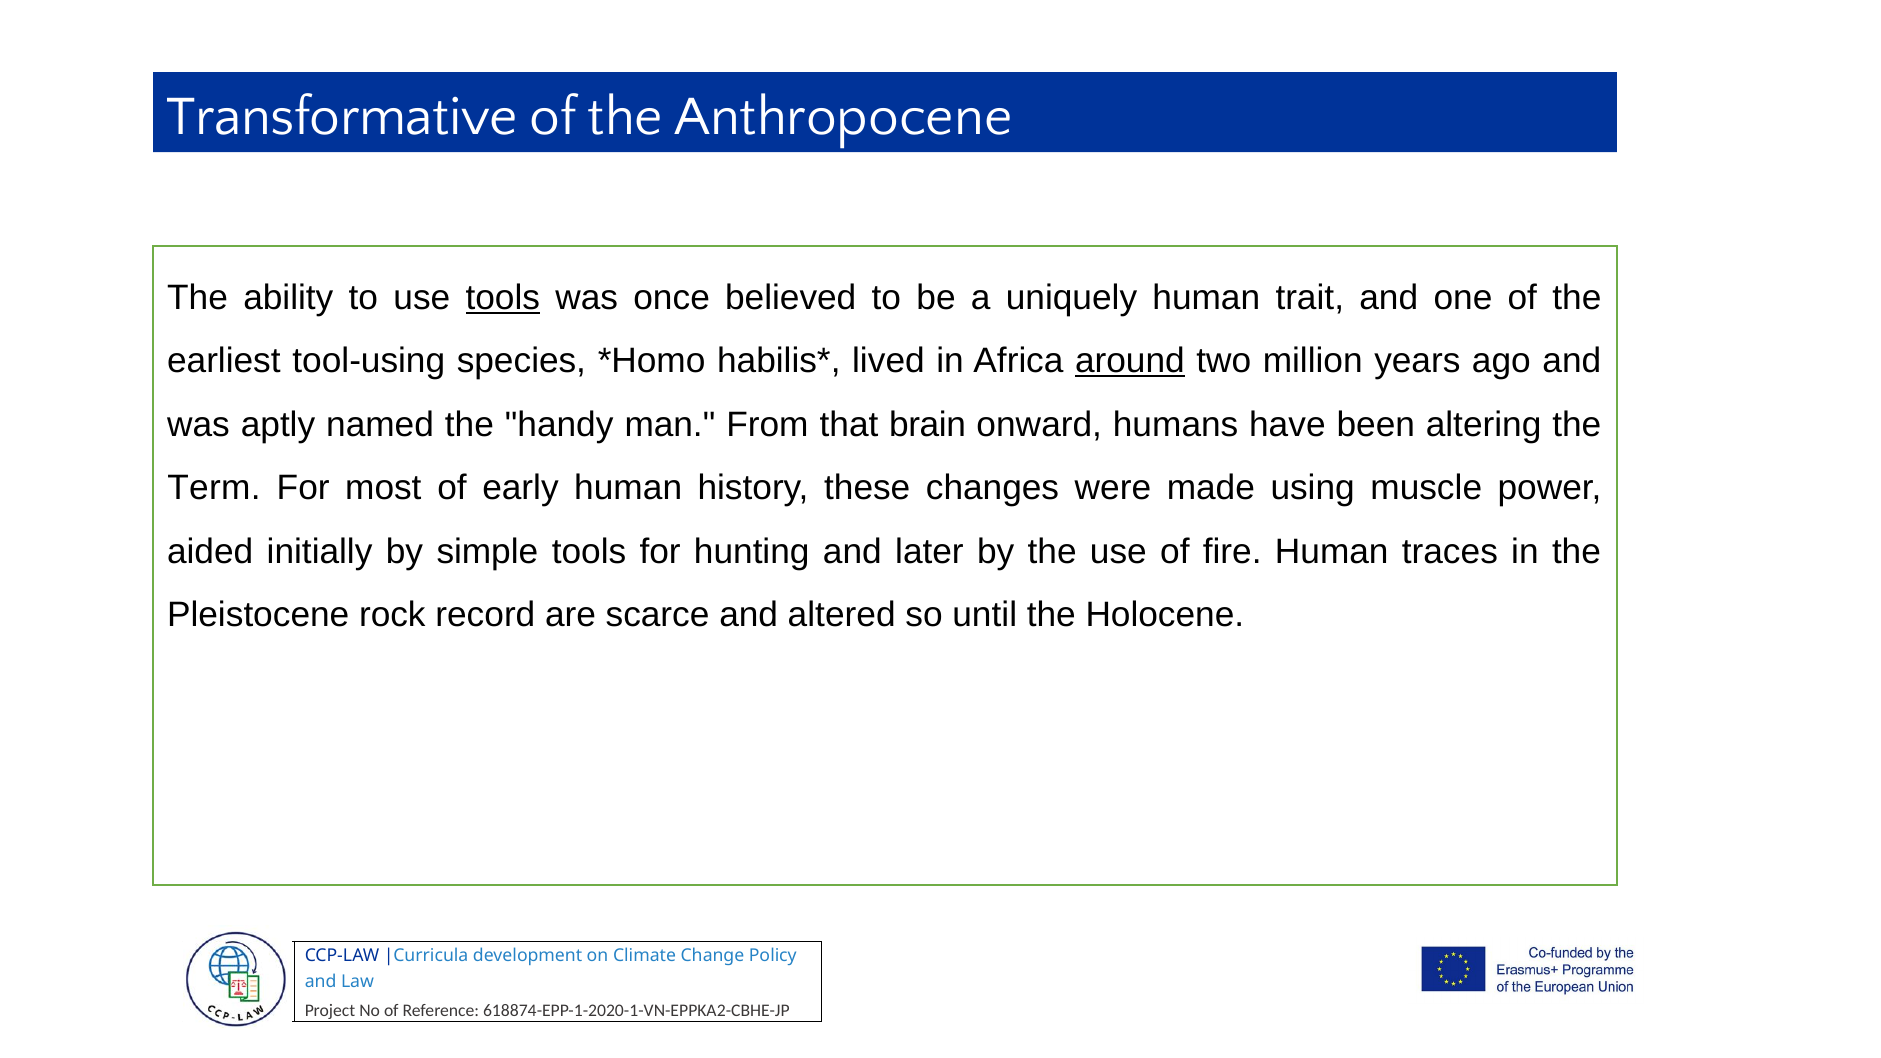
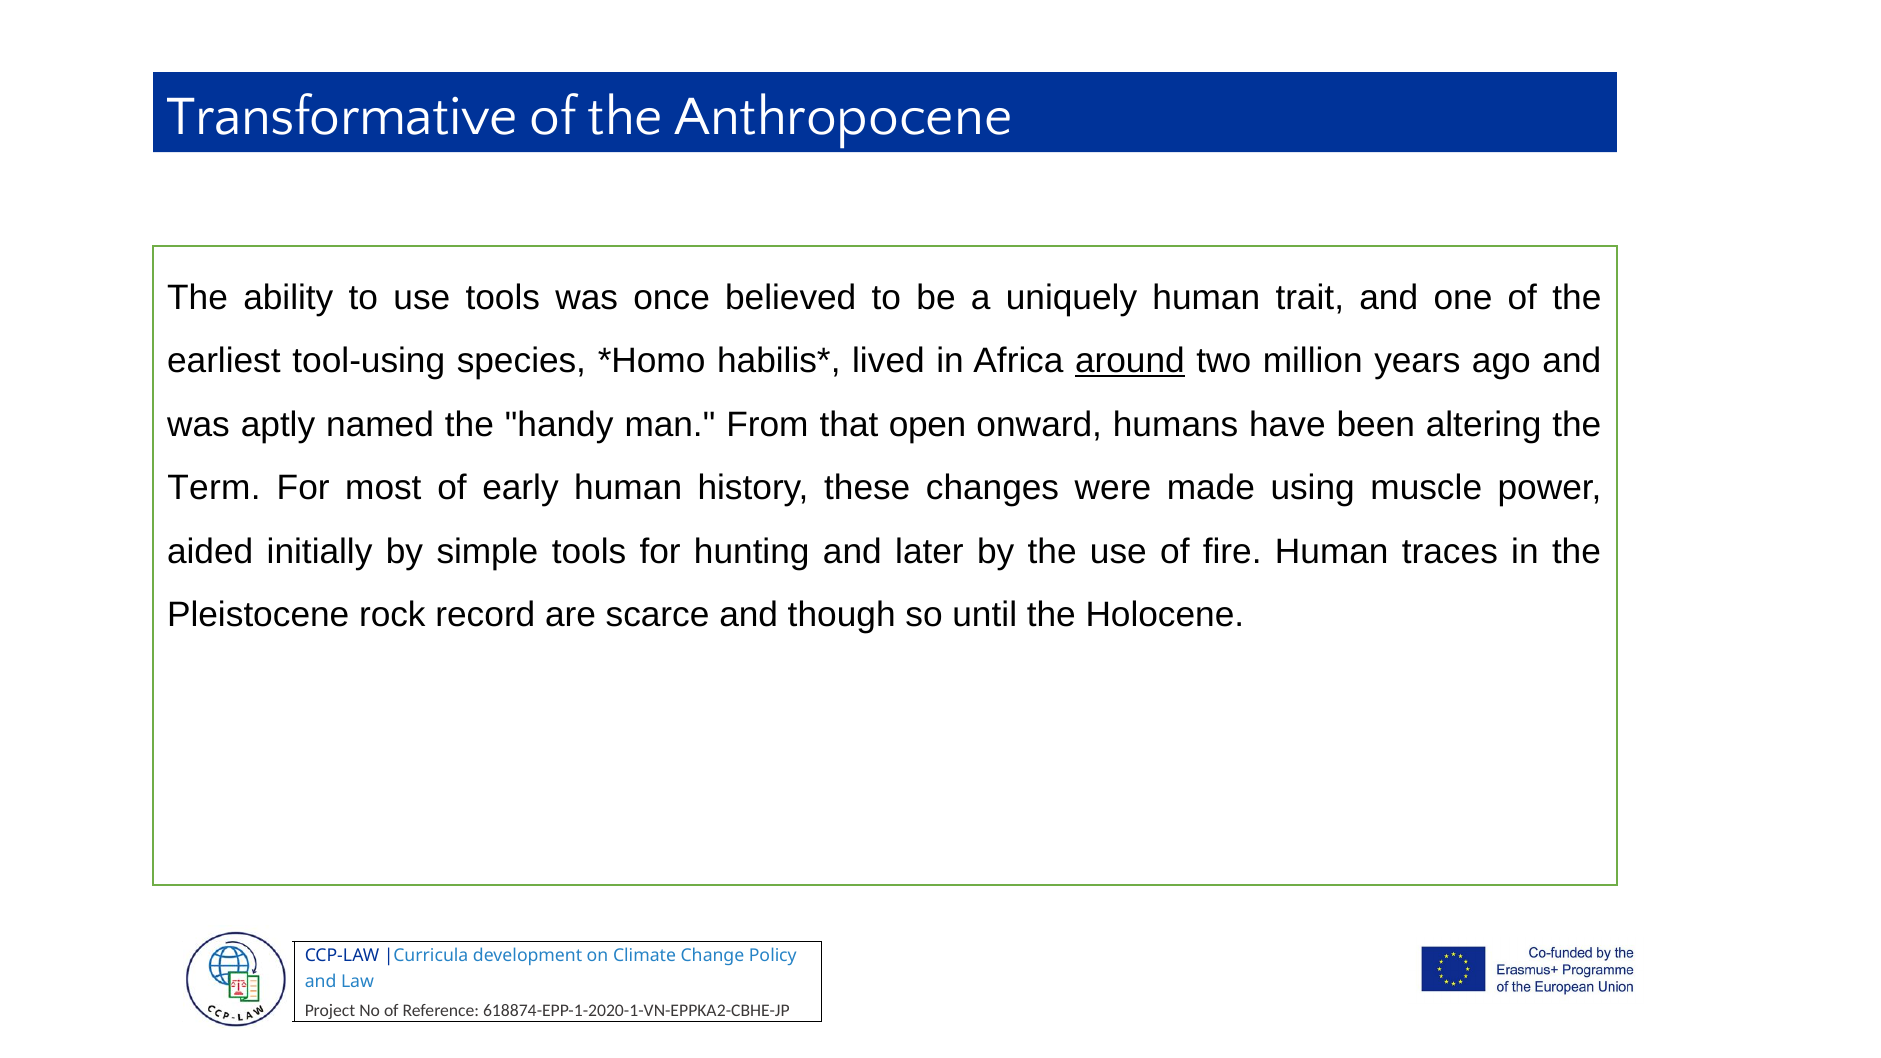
tools at (503, 298) underline: present -> none
brain: brain -> open
altered: altered -> though
